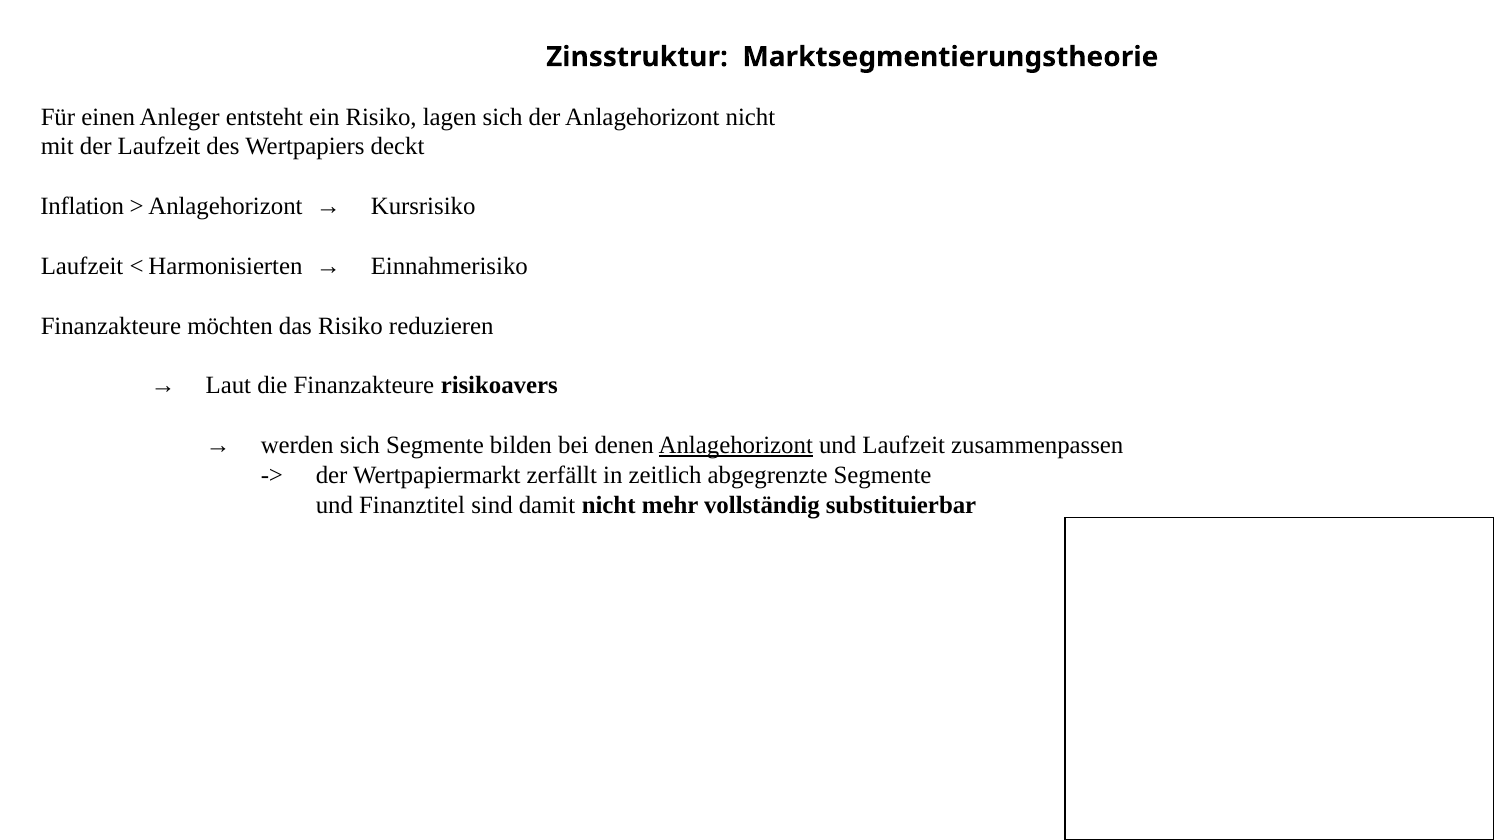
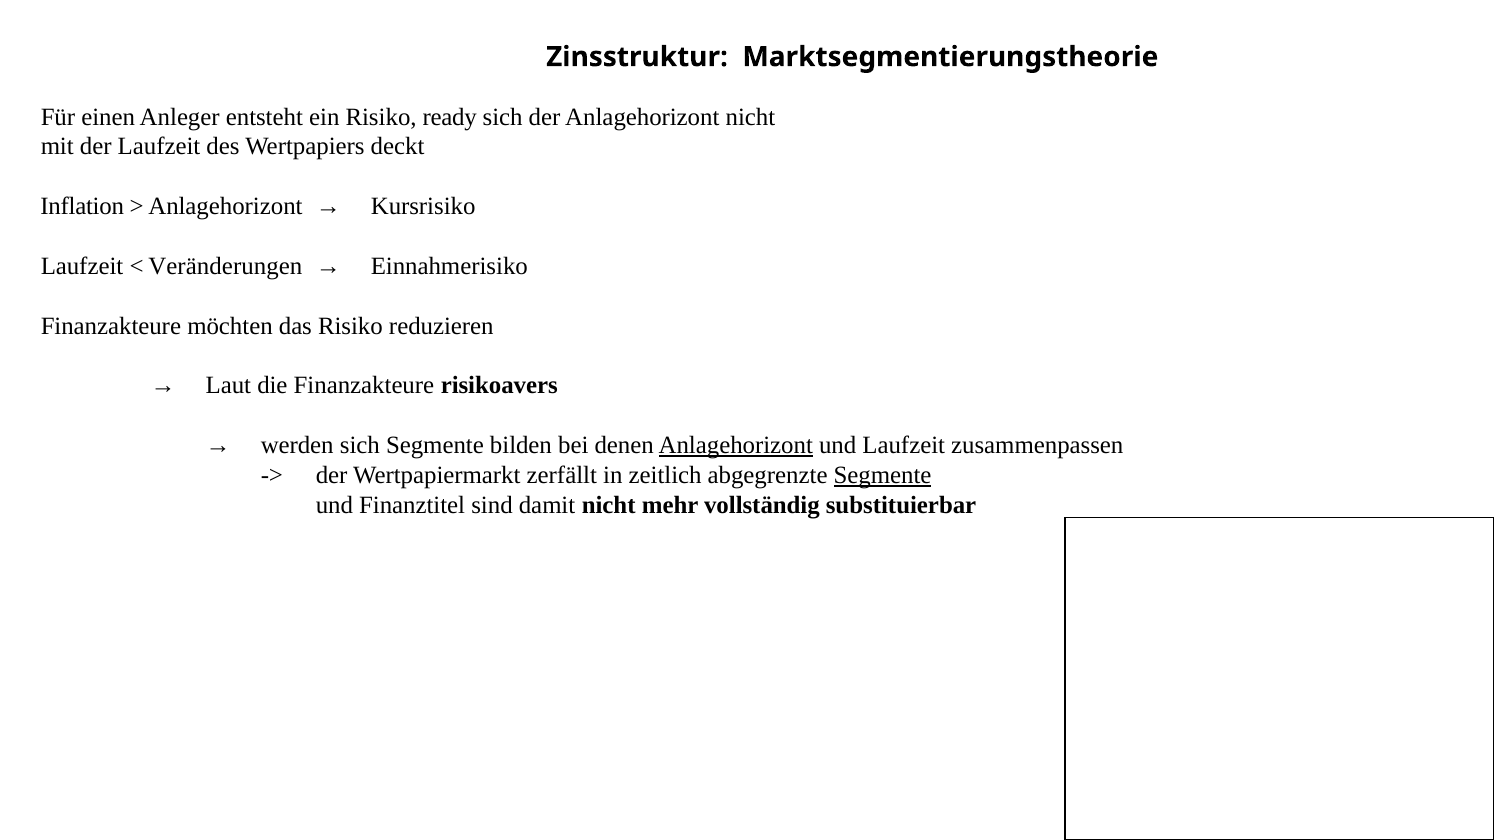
lagen: lagen -> ready
Harmonisierten: Harmonisierten -> Veränderungen
Segmente at (883, 475) underline: none -> present
